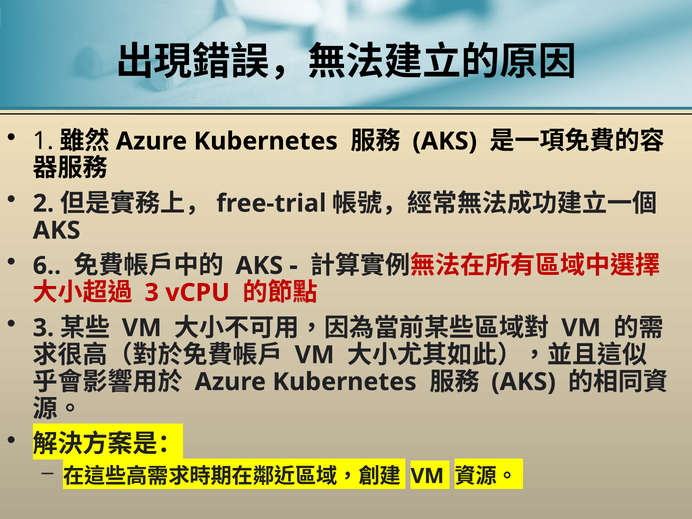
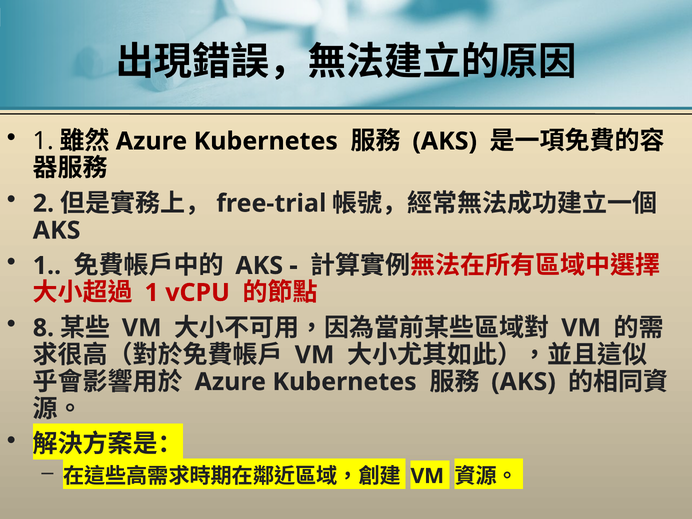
6 at (47, 266): 6 -> 1
3 at (152, 293): 3 -> 1
3 at (43, 328): 3 -> 8
